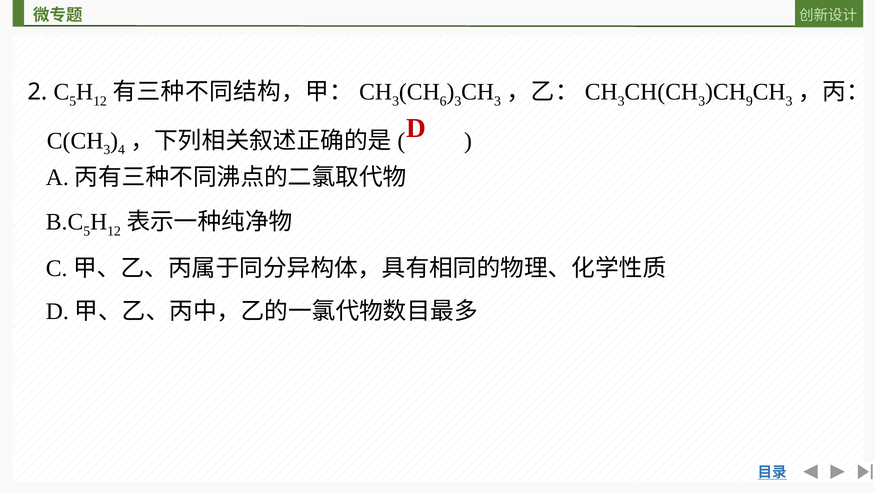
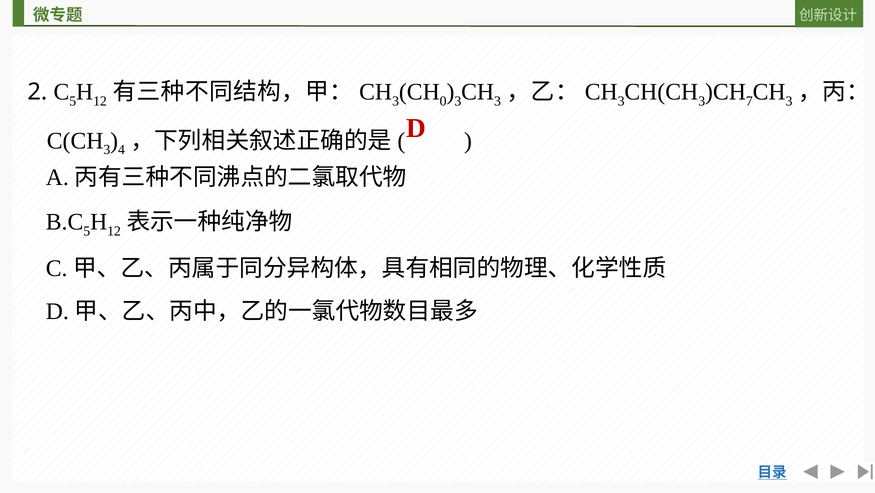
6: 6 -> 0
9: 9 -> 7
